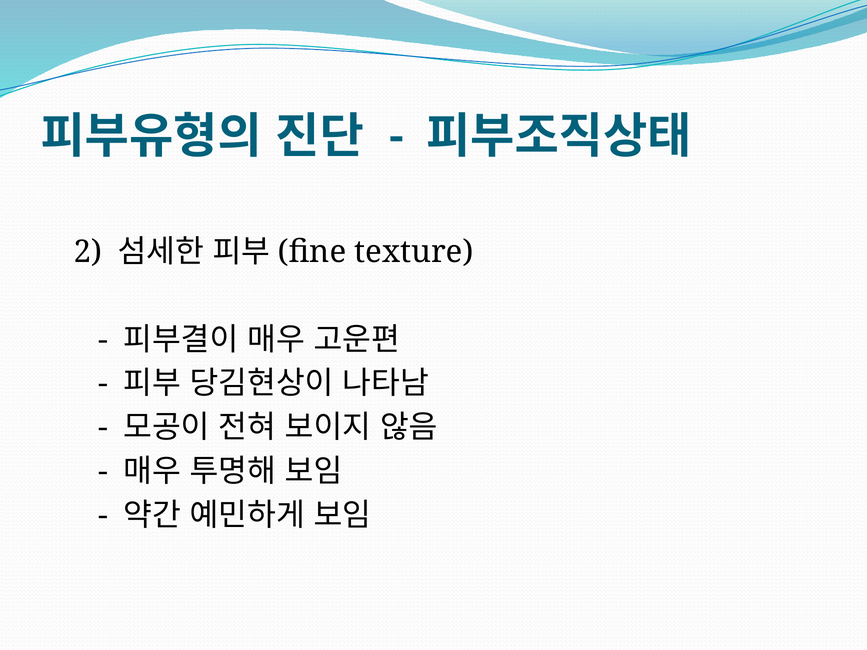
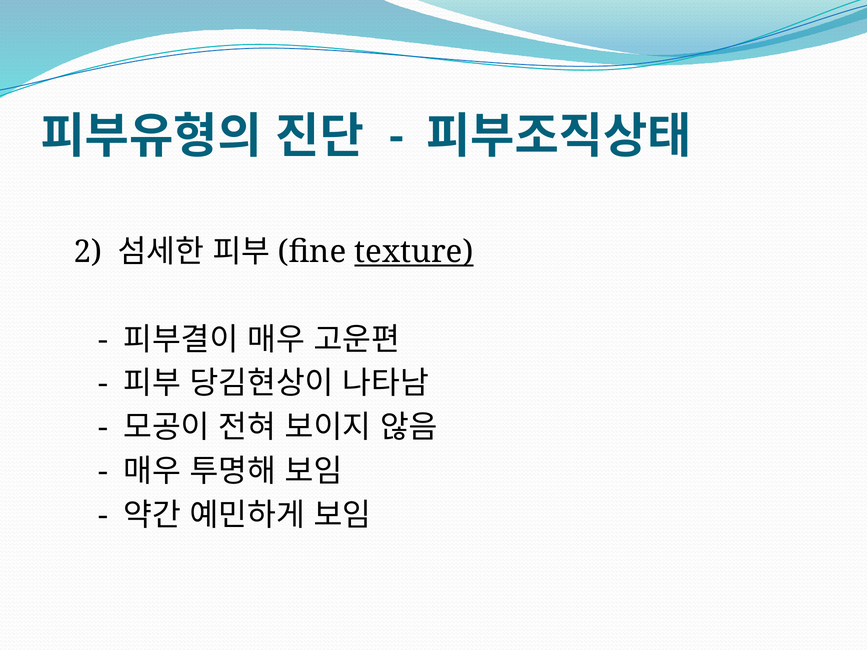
texture underline: none -> present
